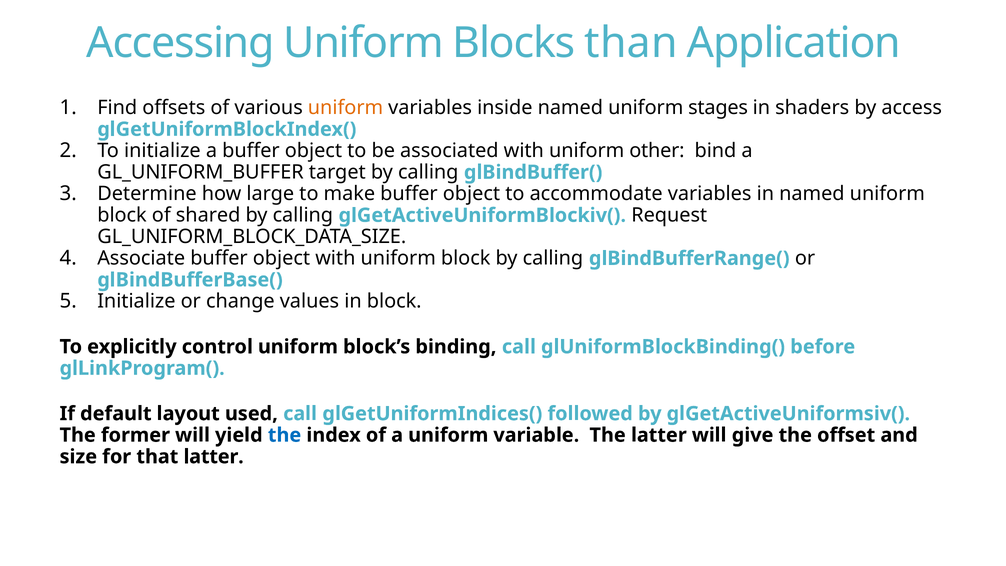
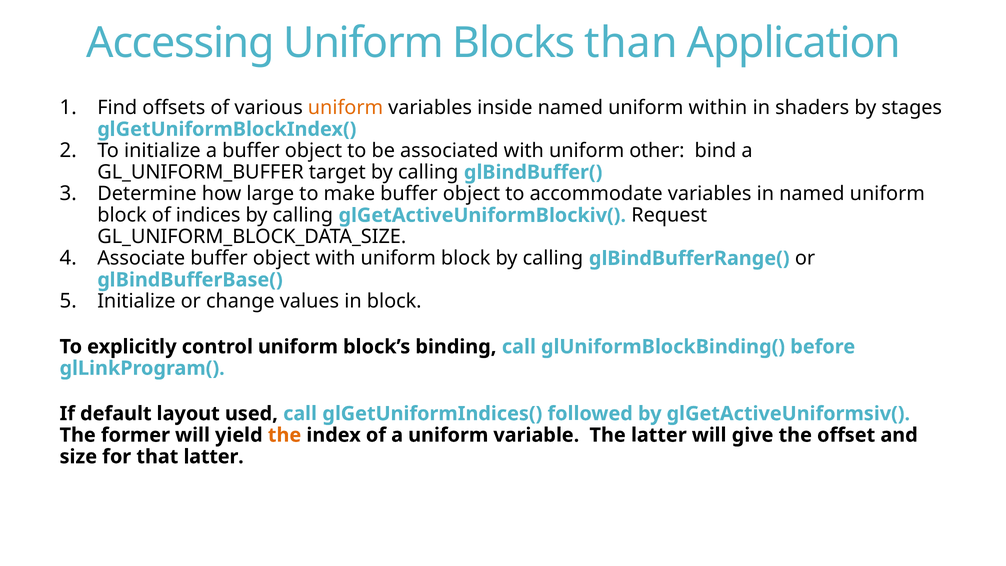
stages: stages -> within
access: access -> stages
shared: shared -> indices
the at (285, 435) colour: blue -> orange
